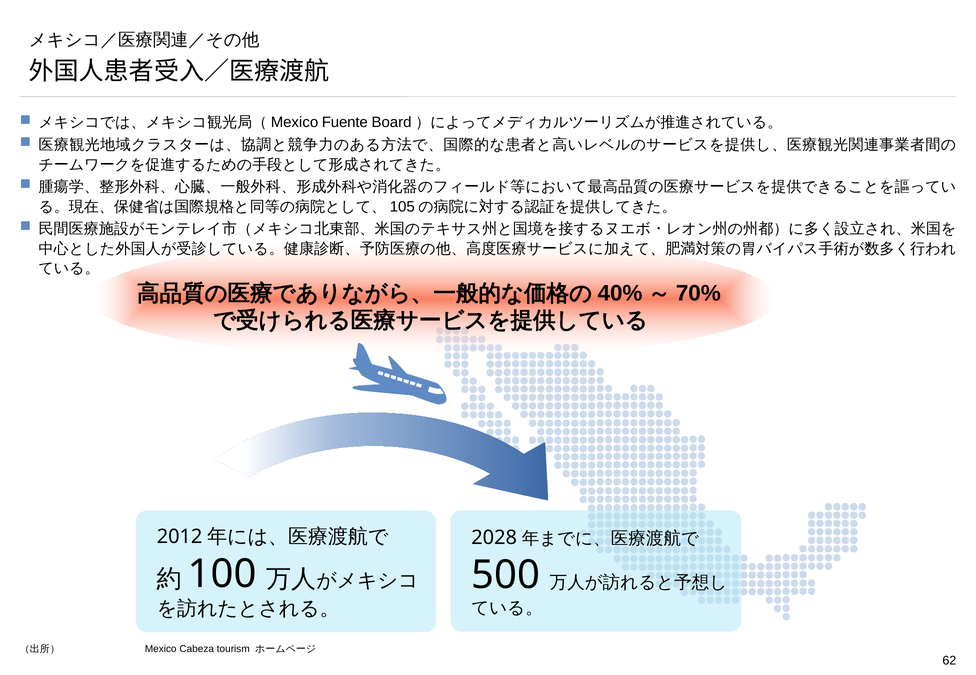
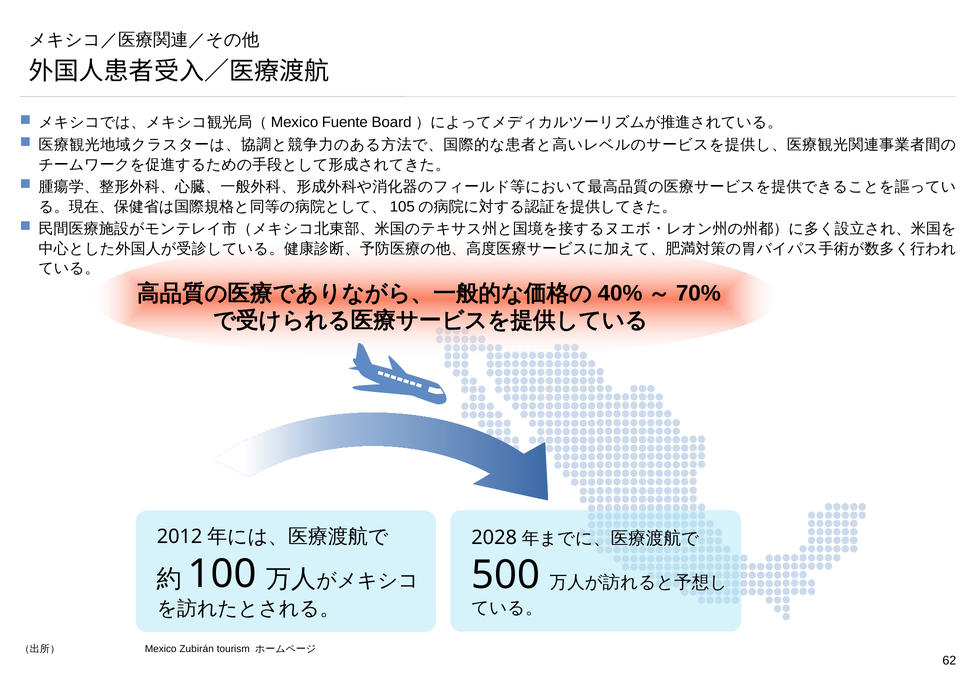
Cabeza: Cabeza -> Zubirán
